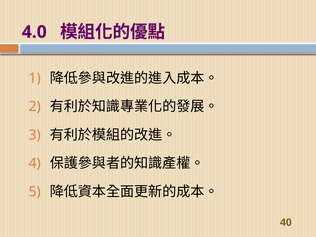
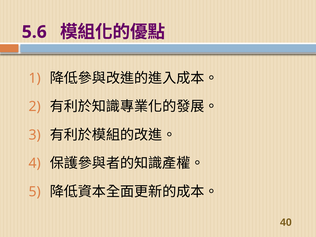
4.0: 4.0 -> 5.6
